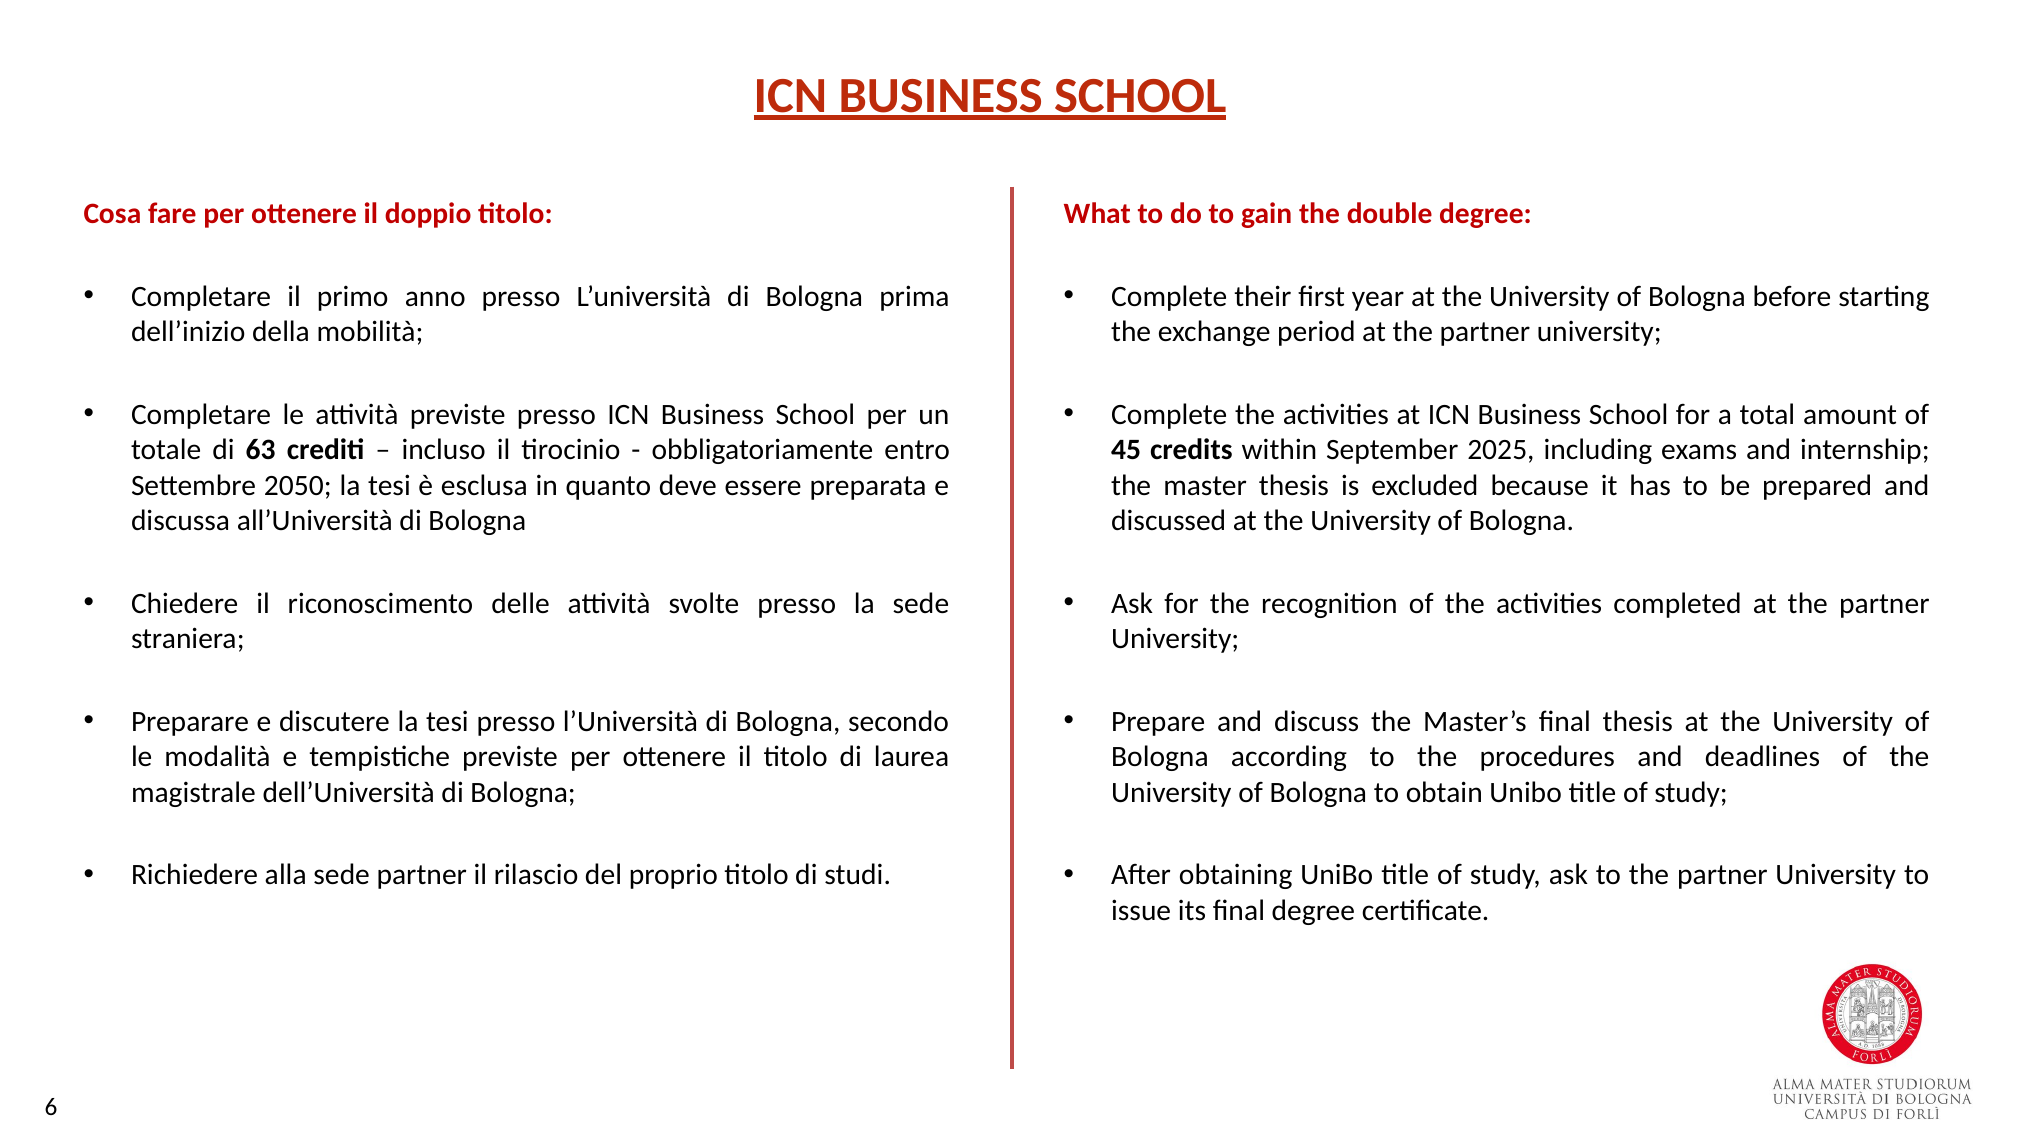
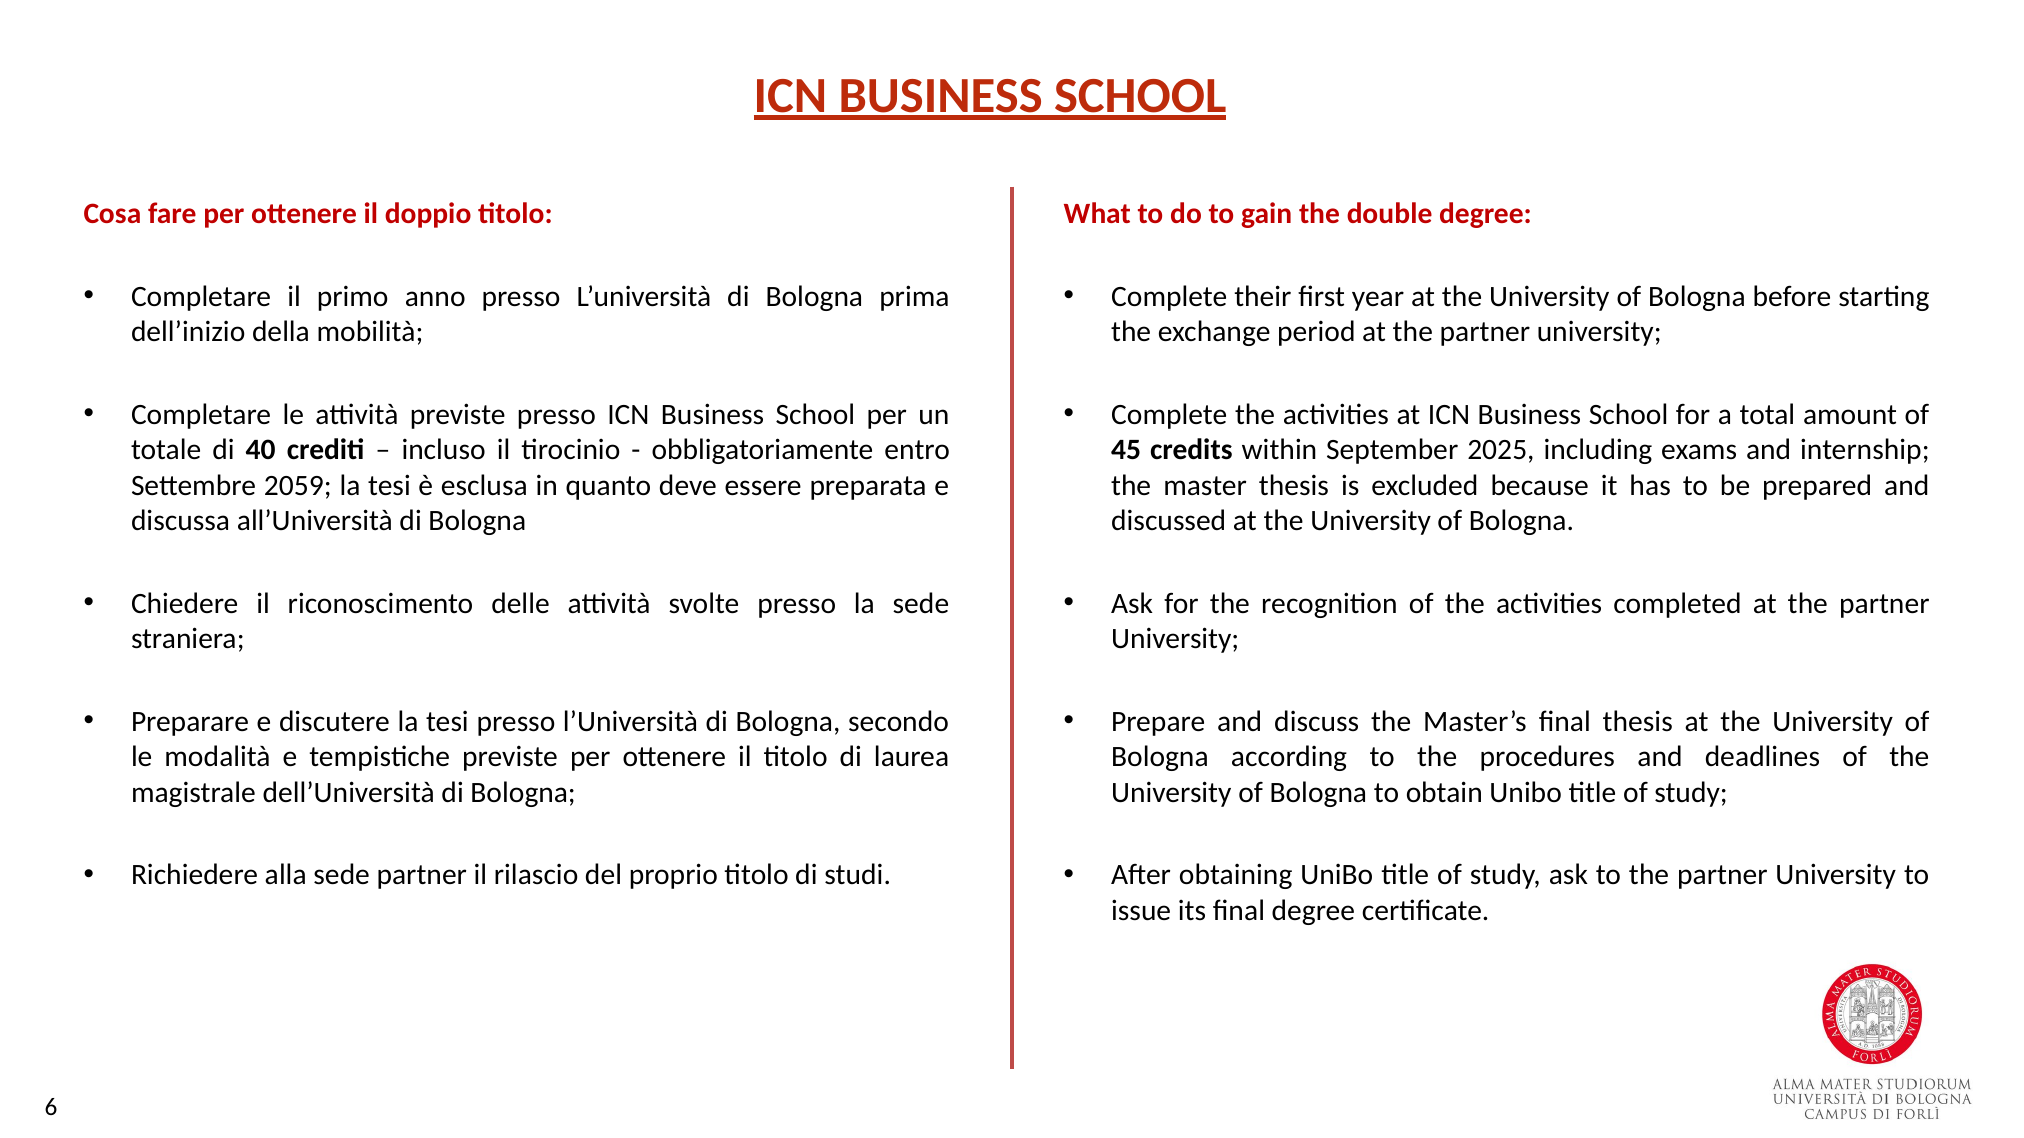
63: 63 -> 40
2050: 2050 -> 2059
